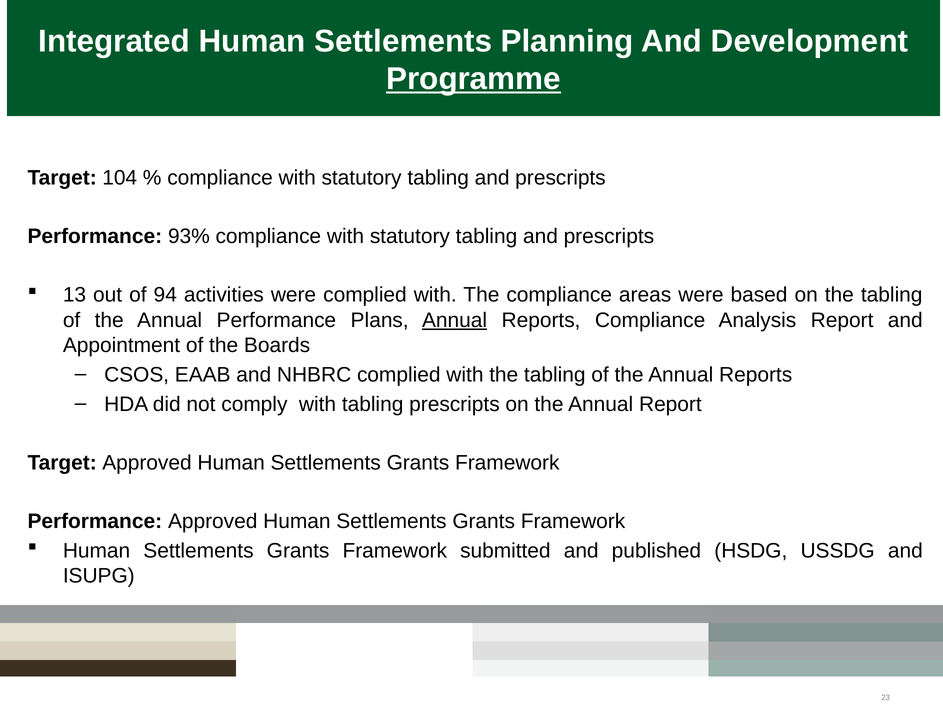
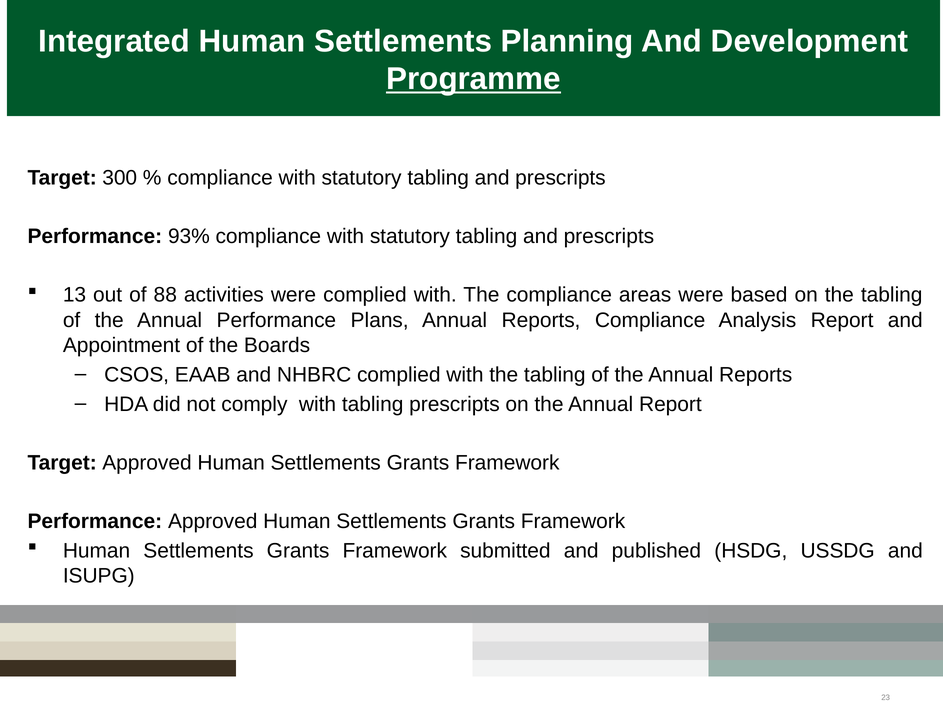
104: 104 -> 300
94: 94 -> 88
Annual at (455, 320) underline: present -> none
